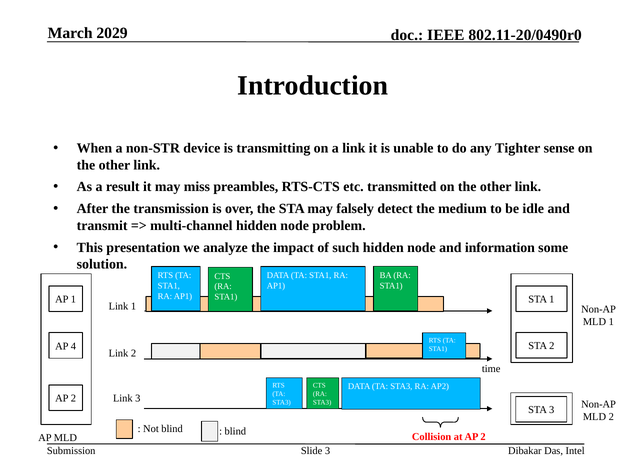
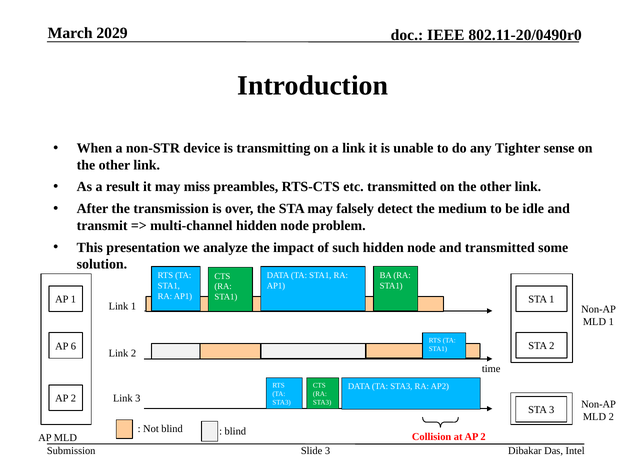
and information: information -> transmitted
4: 4 -> 6
